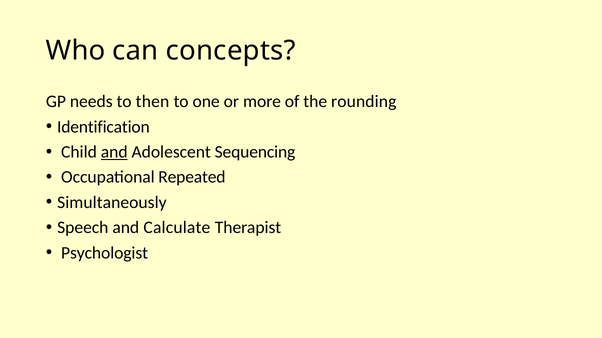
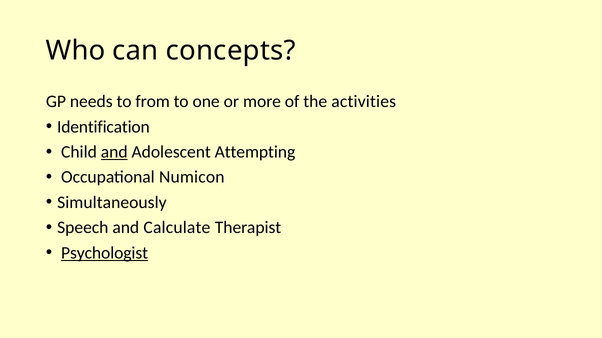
then: then -> from
rounding: rounding -> activities
Sequencing: Sequencing -> Attempting
Repeated: Repeated -> Numicon
Psychologist underline: none -> present
